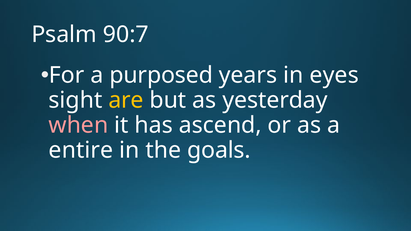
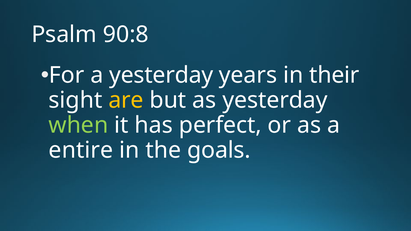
90:7: 90:7 -> 90:8
a purposed: purposed -> yesterday
eyes: eyes -> their
when colour: pink -> light green
ascend: ascend -> perfect
